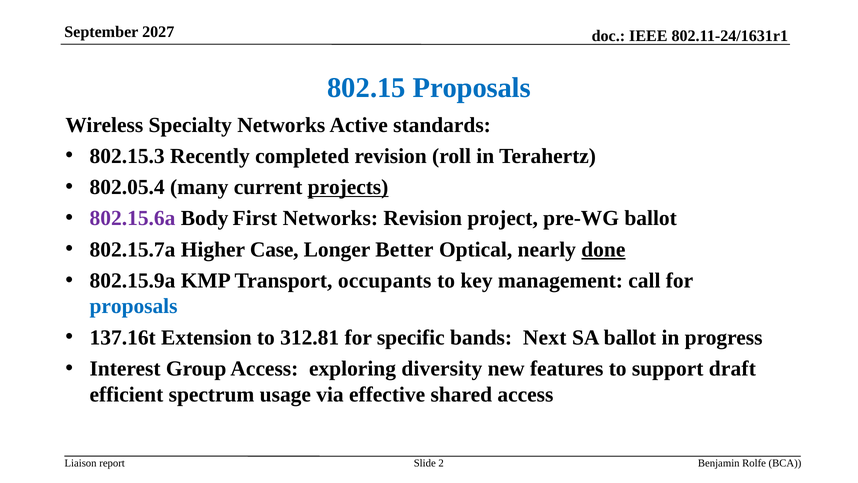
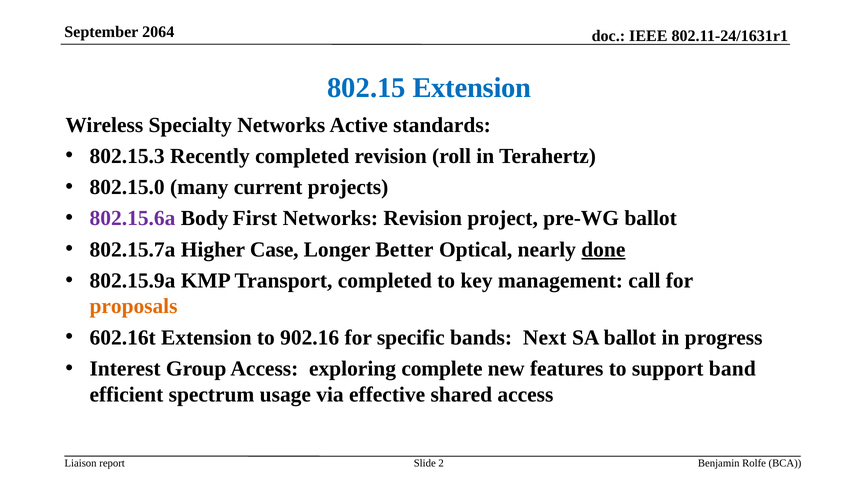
2027: 2027 -> 2064
802.15 Proposals: Proposals -> Extension
802.05.4: 802.05.4 -> 802.15.0
projects underline: present -> none
Transport occupants: occupants -> completed
proposals at (134, 306) colour: blue -> orange
137.16t: 137.16t -> 602.16t
312.81: 312.81 -> 902.16
diversity: diversity -> complete
draft: draft -> band
